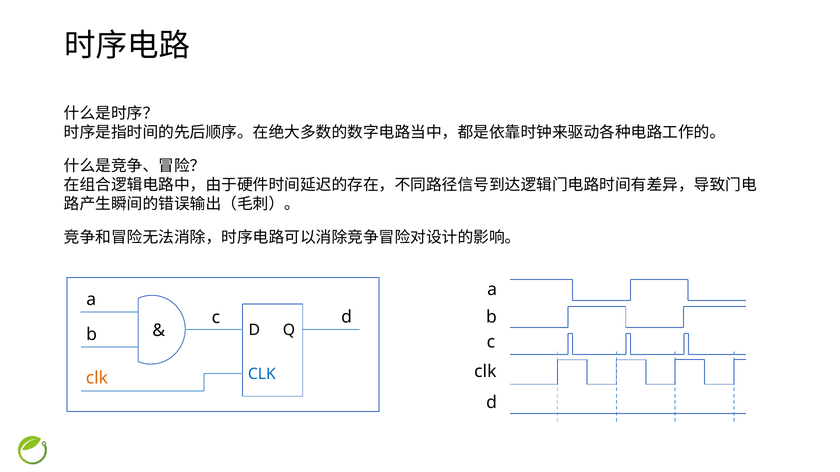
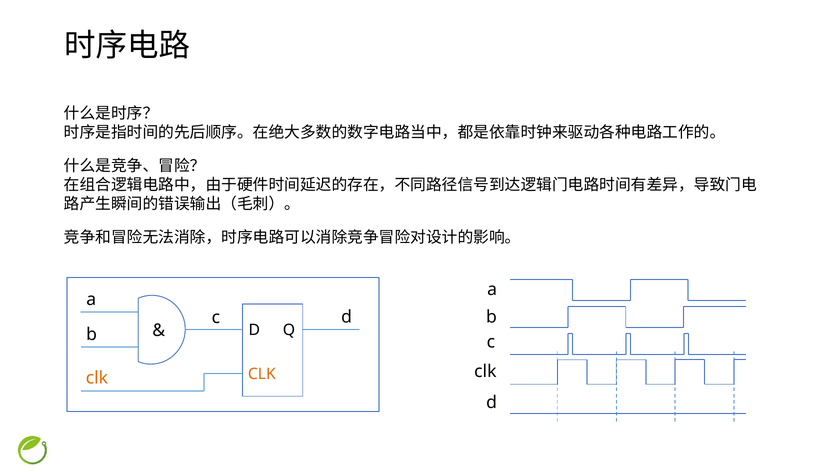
CLK at (262, 374) colour: blue -> orange
